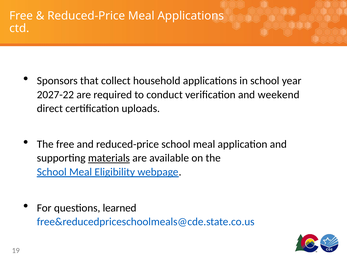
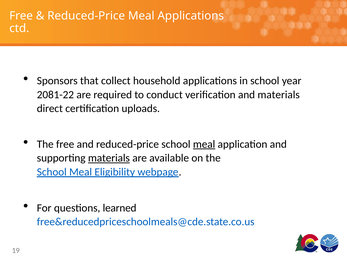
2027-22: 2027-22 -> 2081-22
and weekend: weekend -> materials
meal at (204, 144) underline: none -> present
